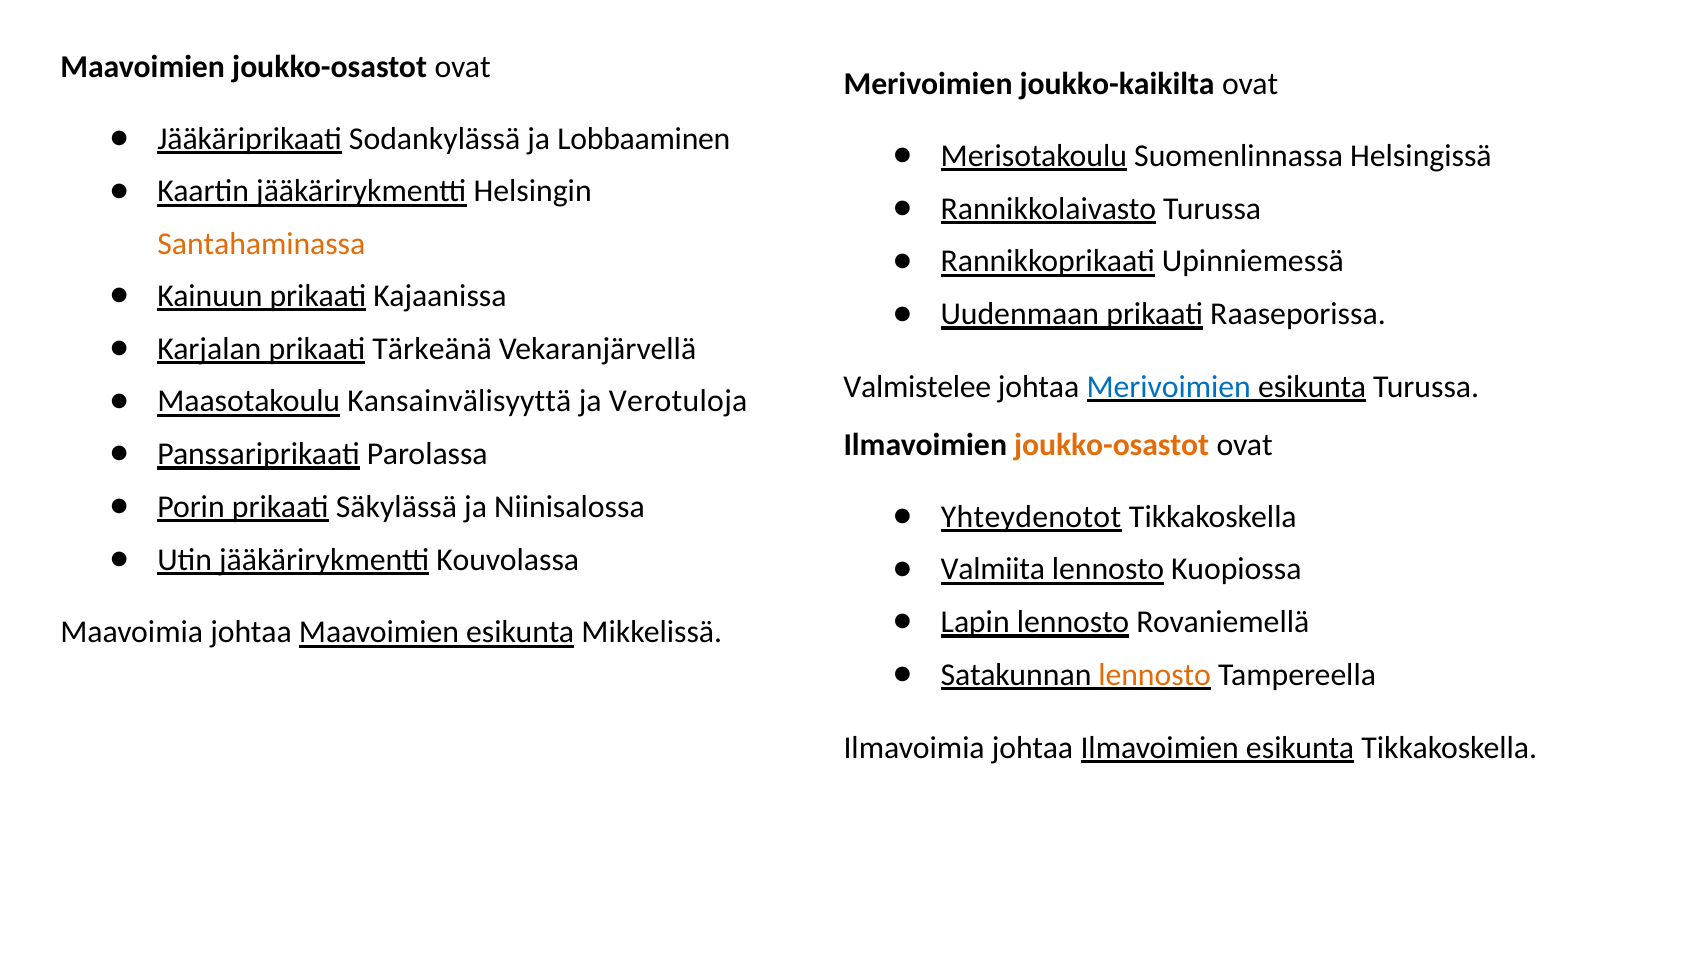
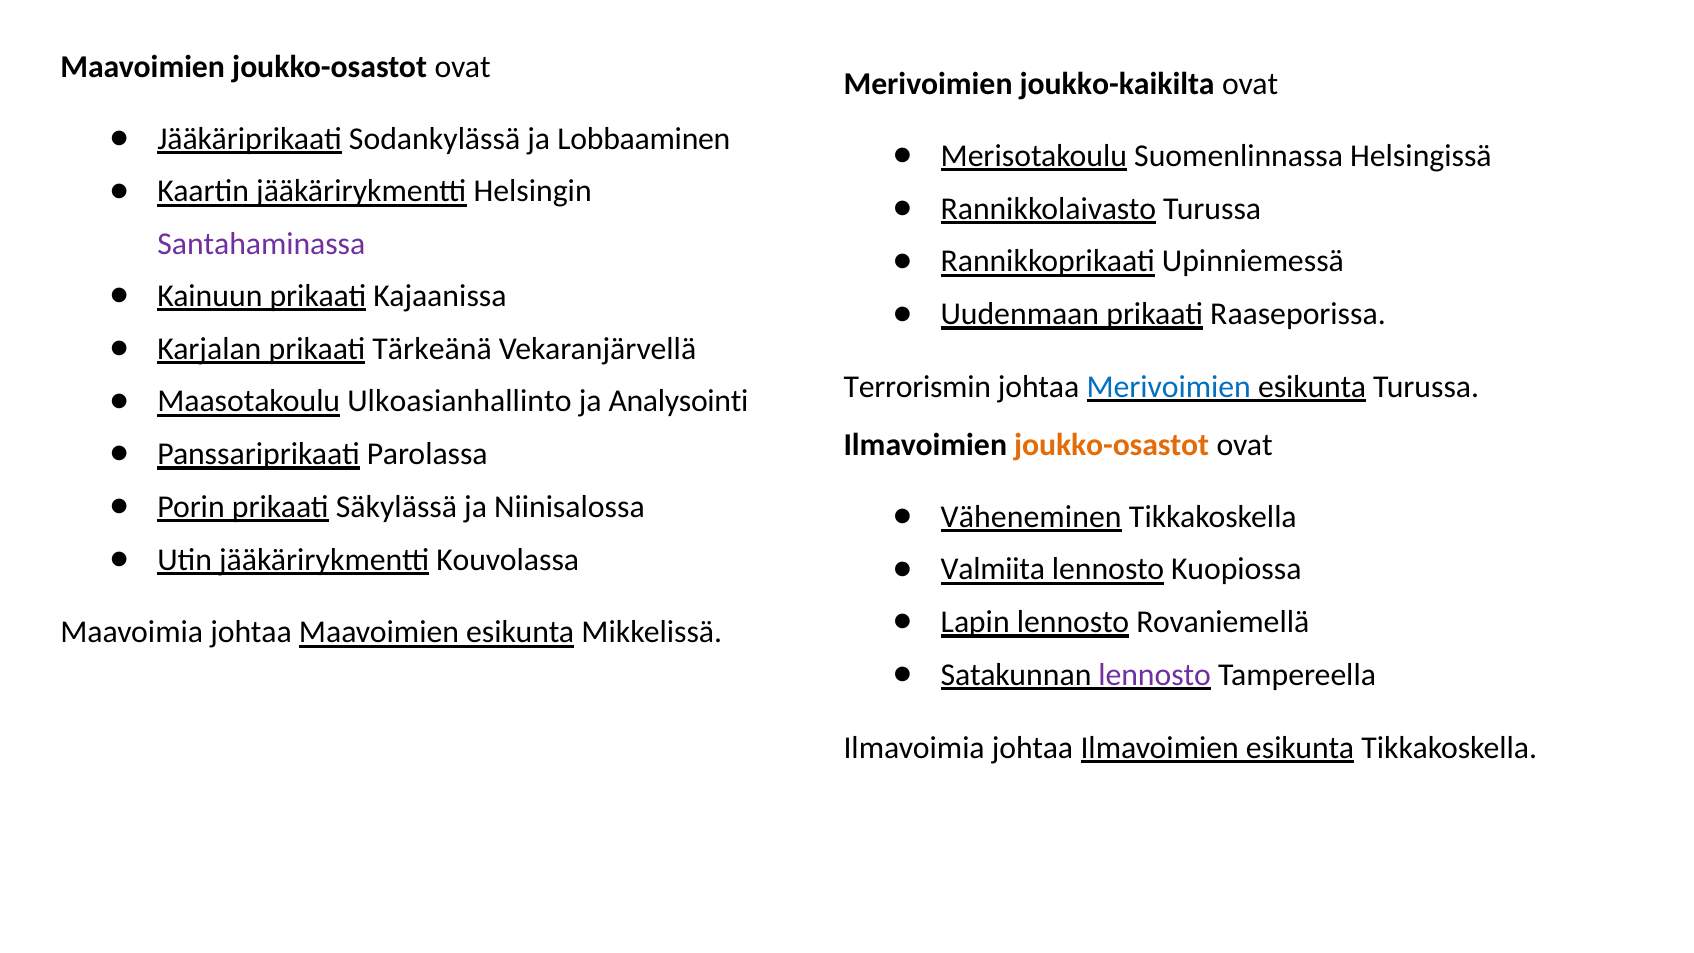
Santahaminassa colour: orange -> purple
Valmistelee: Valmistelee -> Terrorismin
Kansainvälisyyttä: Kansainvälisyyttä -> Ulkoasianhallinto
Verotuloja: Verotuloja -> Analysointi
Yhteydenotot: Yhteydenotot -> Väheneminen
lennosto at (1155, 675) colour: orange -> purple
